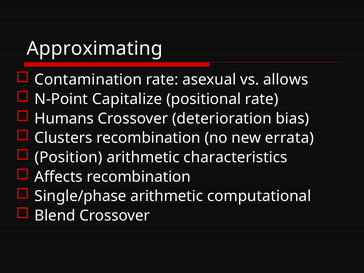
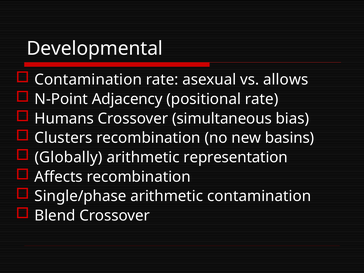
Approximating: Approximating -> Developmental
Capitalize: Capitalize -> Adjacency
deterioration: deterioration -> simultaneous
errata: errata -> basins
Position: Position -> Globally
characteristics: characteristics -> representation
arithmetic computational: computational -> contamination
